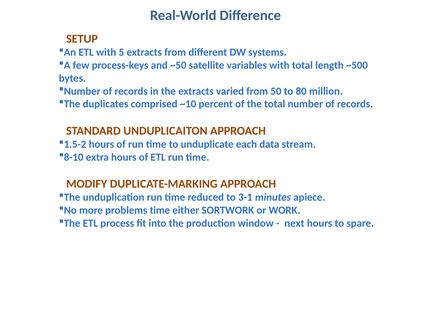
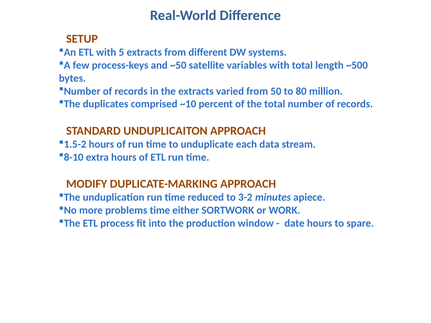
3-1: 3-1 -> 3-2
next: next -> date
